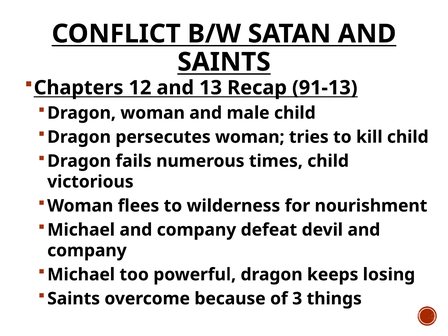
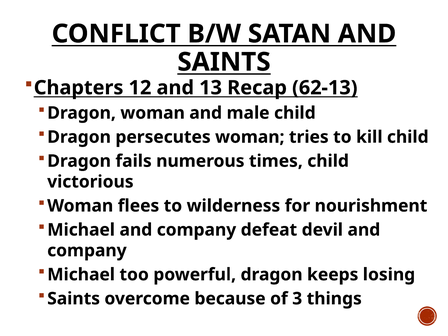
91-13: 91-13 -> 62-13
